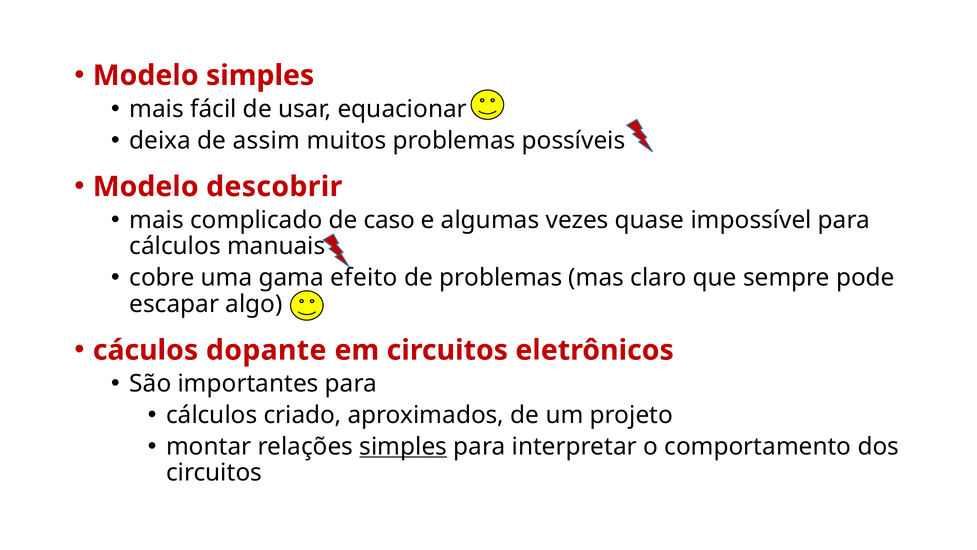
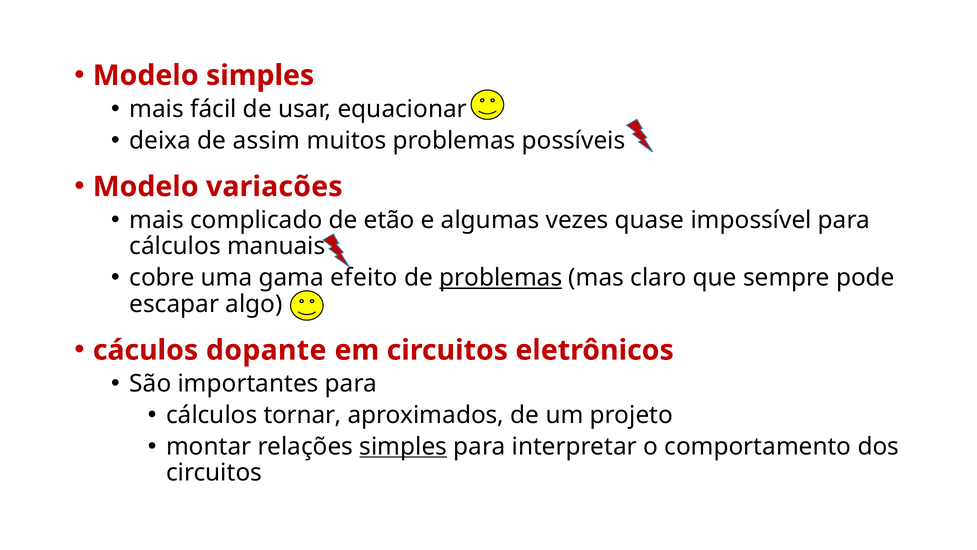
descobrir: descobrir -> variacões
caso: caso -> etão
problemas at (501, 278) underline: none -> present
criado: criado -> tornar
